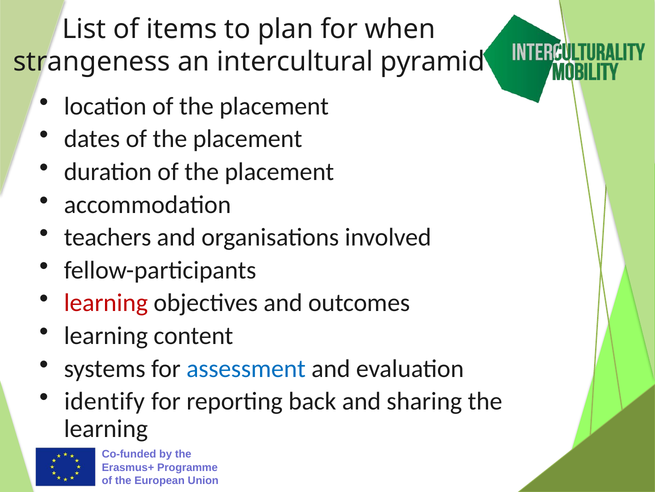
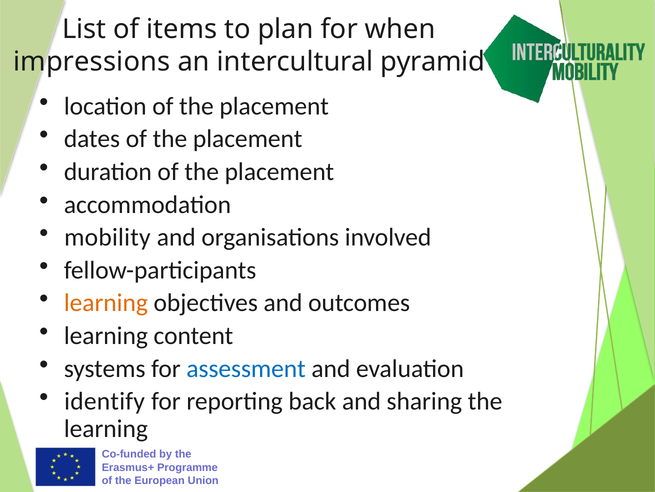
strangeness: strangeness -> impressions
teachers: teachers -> mobility
learning at (106, 303) colour: red -> orange
